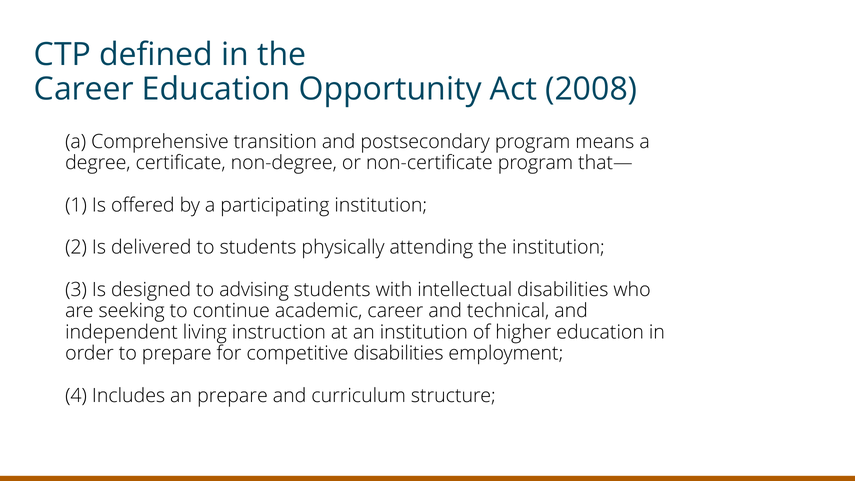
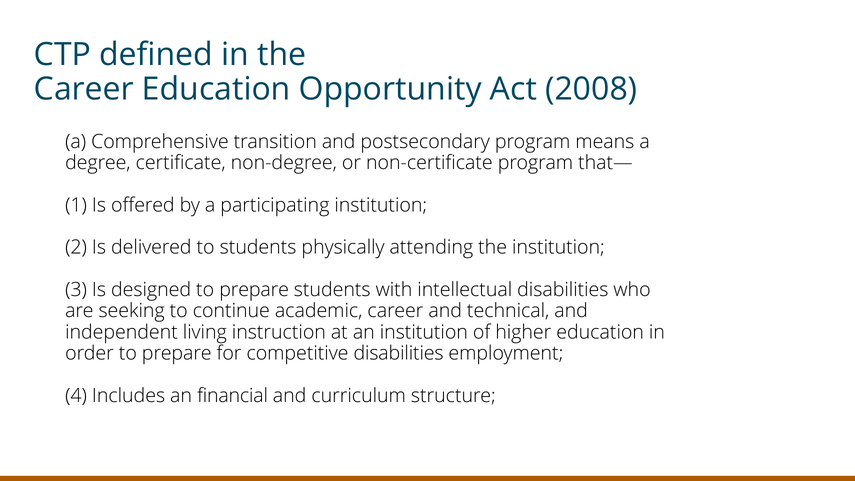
designed to advising: advising -> prepare
an prepare: prepare -> financial
